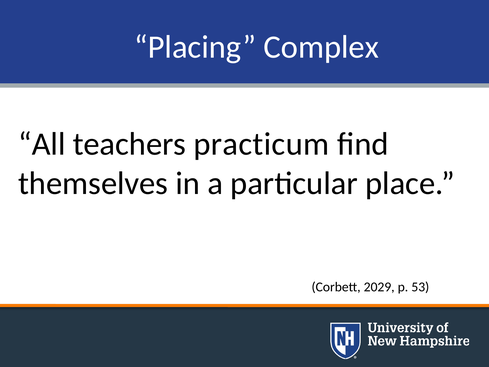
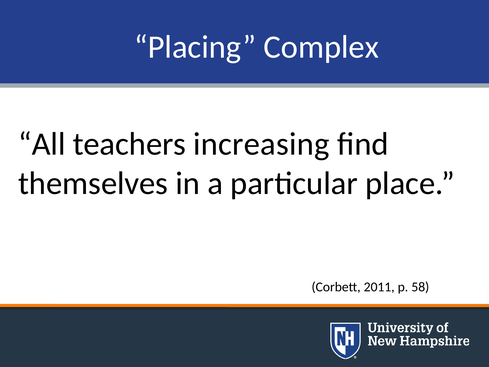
practicum: practicum -> increasing
2029: 2029 -> 2011
53: 53 -> 58
